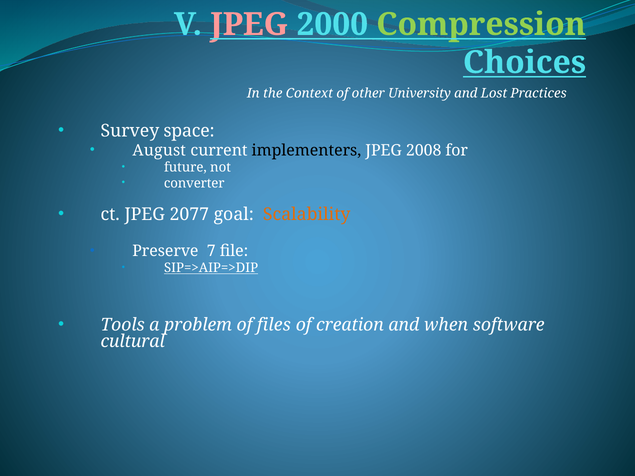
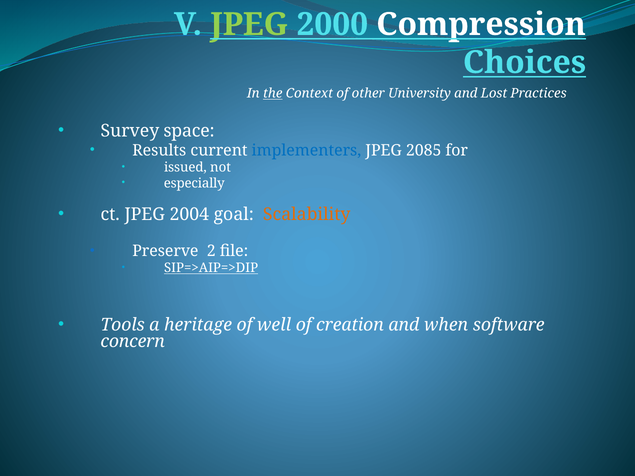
JPEG at (249, 24) colour: pink -> light green
Compression colour: light green -> white
the underline: none -> present
August: August -> Results
implementers colour: black -> blue
2008: 2008 -> 2085
future: future -> issued
converter: converter -> especially
2077: 2077 -> 2004
7: 7 -> 2
problem: problem -> heritage
files: files -> well
cultural: cultural -> concern
